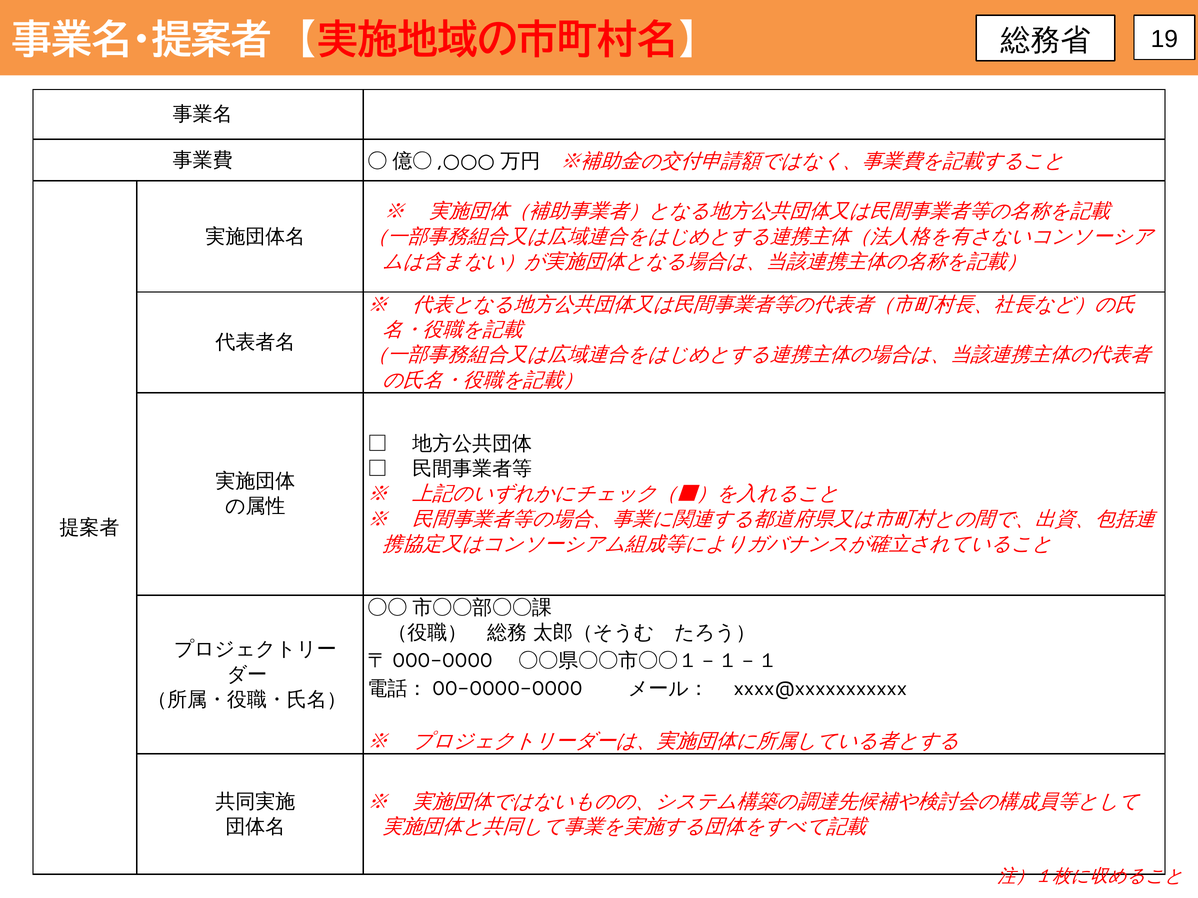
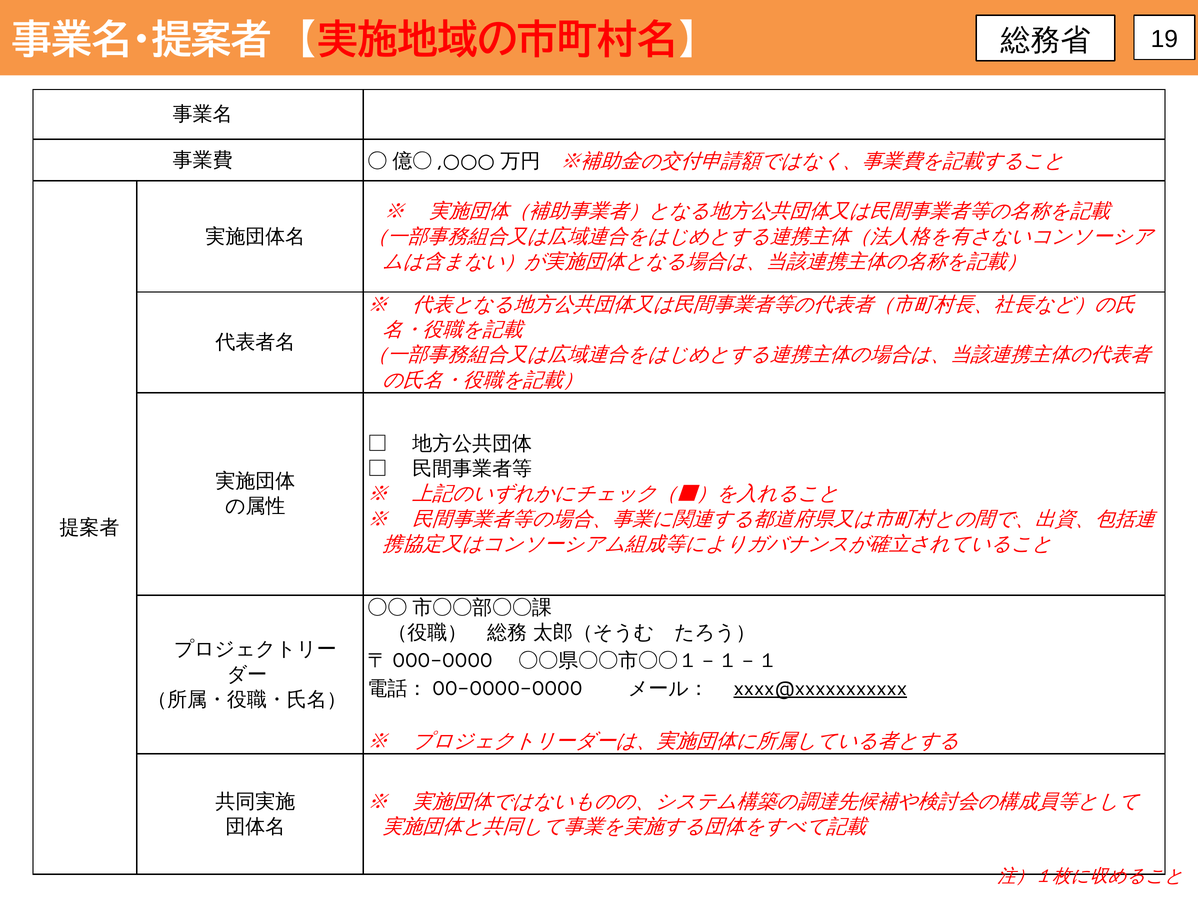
xxxx@xxxxxxxxxxx underline: none -> present
